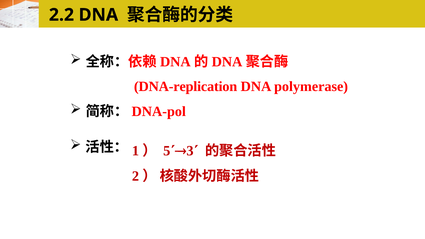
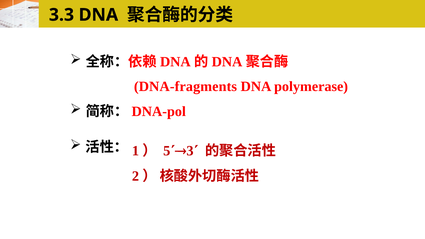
2.2: 2.2 -> 3.3
DNA-replication: DNA-replication -> DNA-fragments
